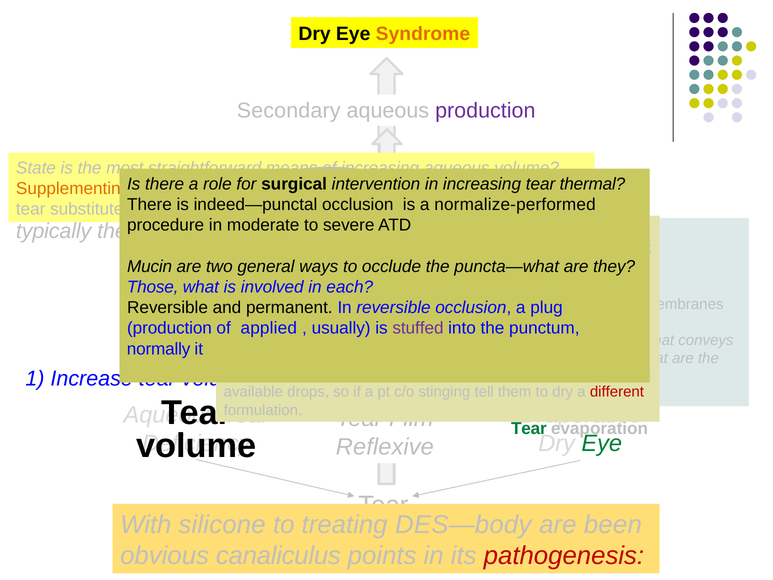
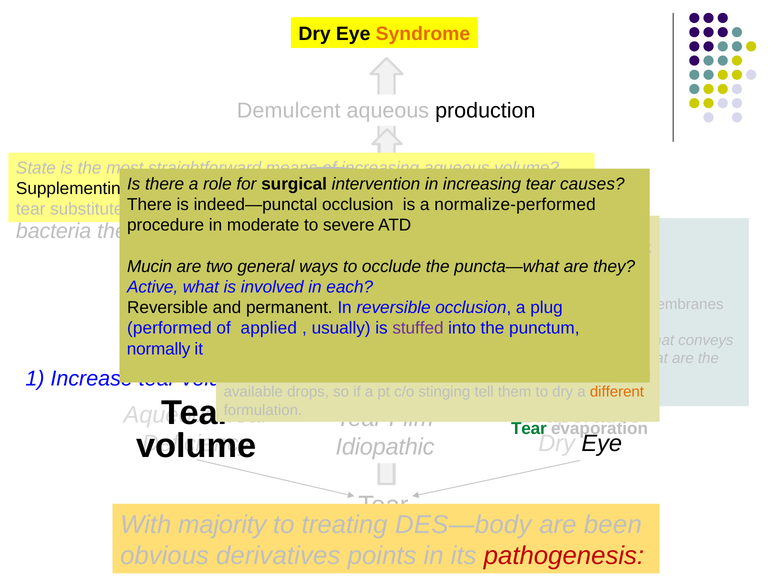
Secondary at (289, 111): Secondary -> Demulcent
production at (485, 111) colour: purple -> black
thermal: thermal -> causes
Supplementing colour: orange -> black
typically: typically -> bacteria
Those: Those -> Active
production at (169, 328): production -> performed
different colour: red -> orange
Eye at (602, 443) colour: green -> black
Reflexive: Reflexive -> Idiopathic
silicone: silicone -> majority
obvious canaliculus: canaliculus -> derivatives
